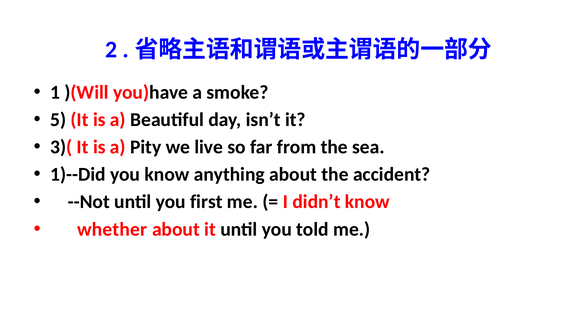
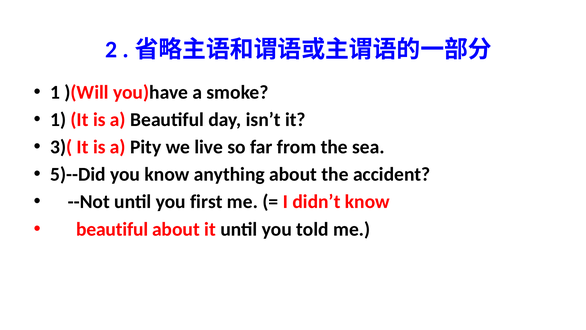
5 at (58, 120): 5 -> 1
1)--Did: 1)--Did -> 5)--Did
whether at (112, 229): whether -> beautiful
